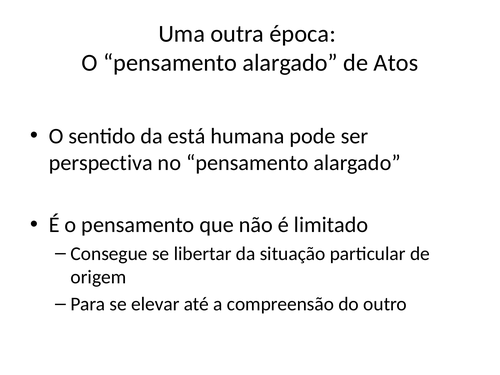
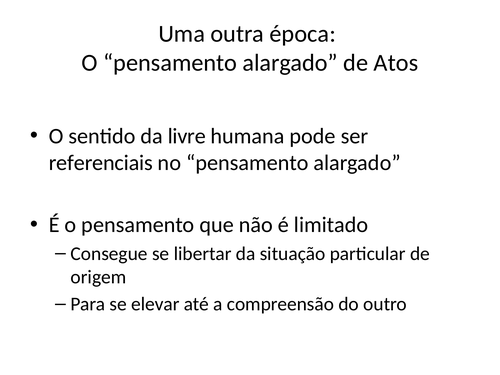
está: está -> livre
perspectiva: perspectiva -> referenciais
